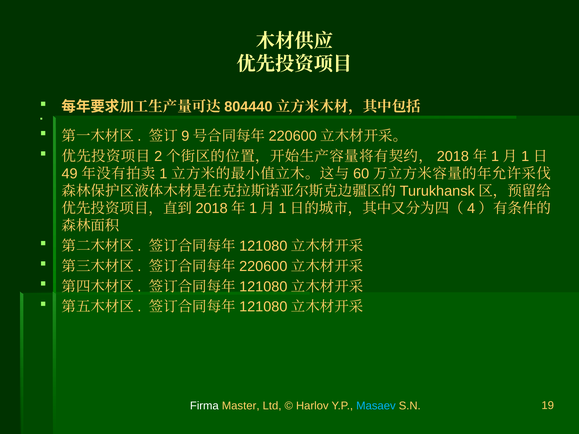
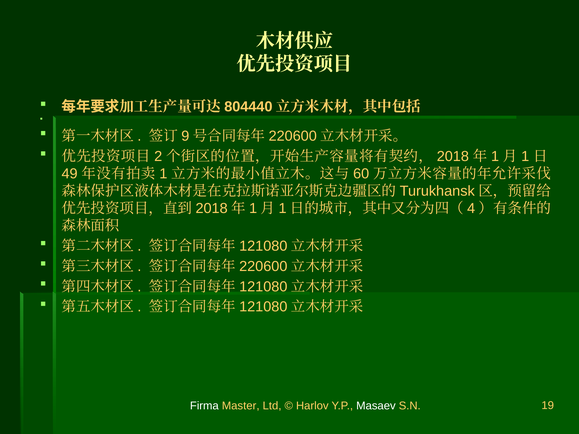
Masaev colour: light blue -> white
